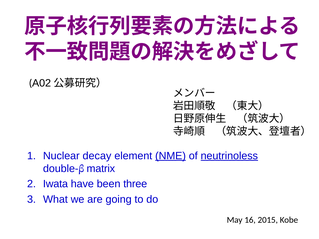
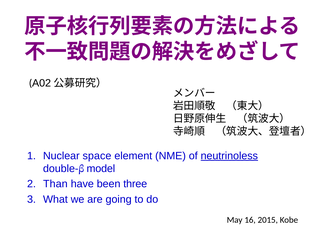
decay: decay -> space
NME underline: present -> none
matrix: matrix -> model
Iwata: Iwata -> Than
